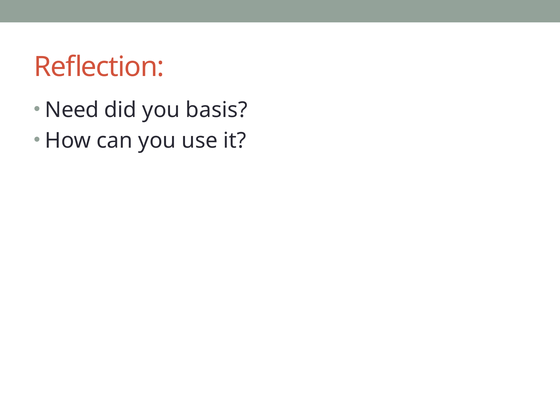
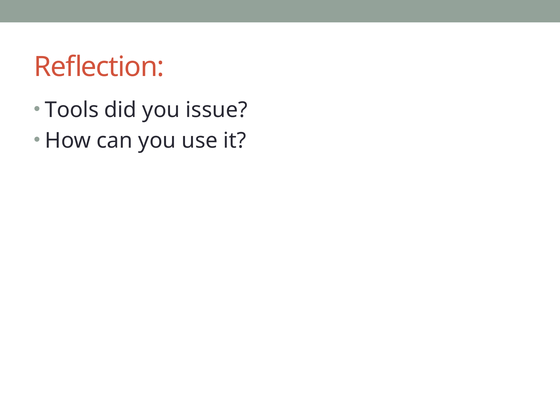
Need: Need -> Tools
basis: basis -> issue
